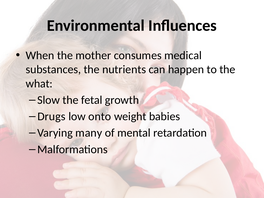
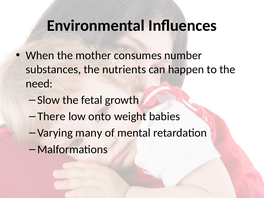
medical: medical -> number
what: what -> need
Drugs: Drugs -> There
